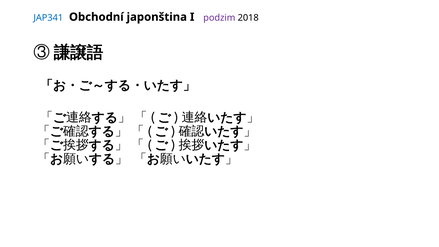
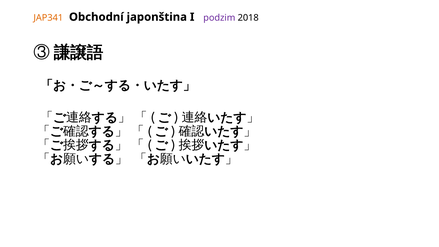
JAP341 colour: blue -> orange
